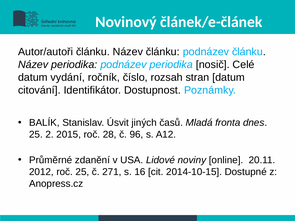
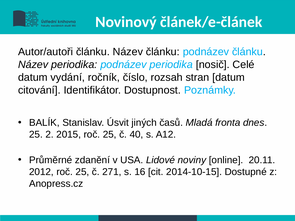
2015 roč 28: 28 -> 25
96: 96 -> 40
